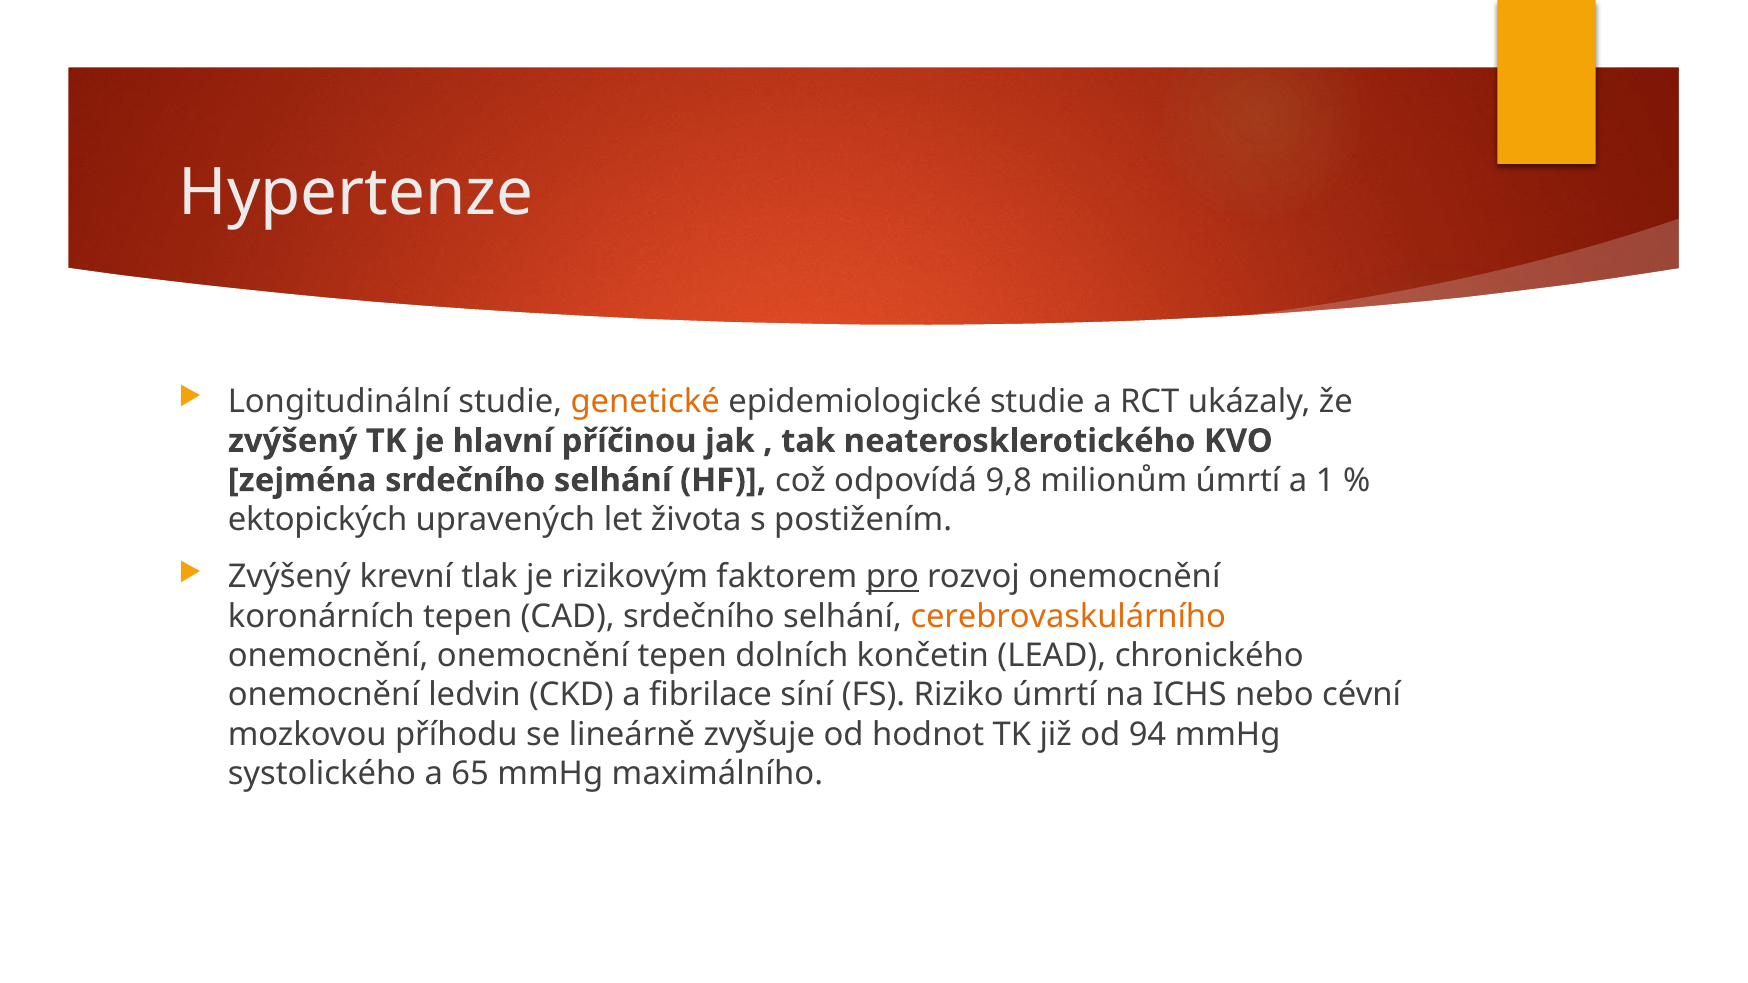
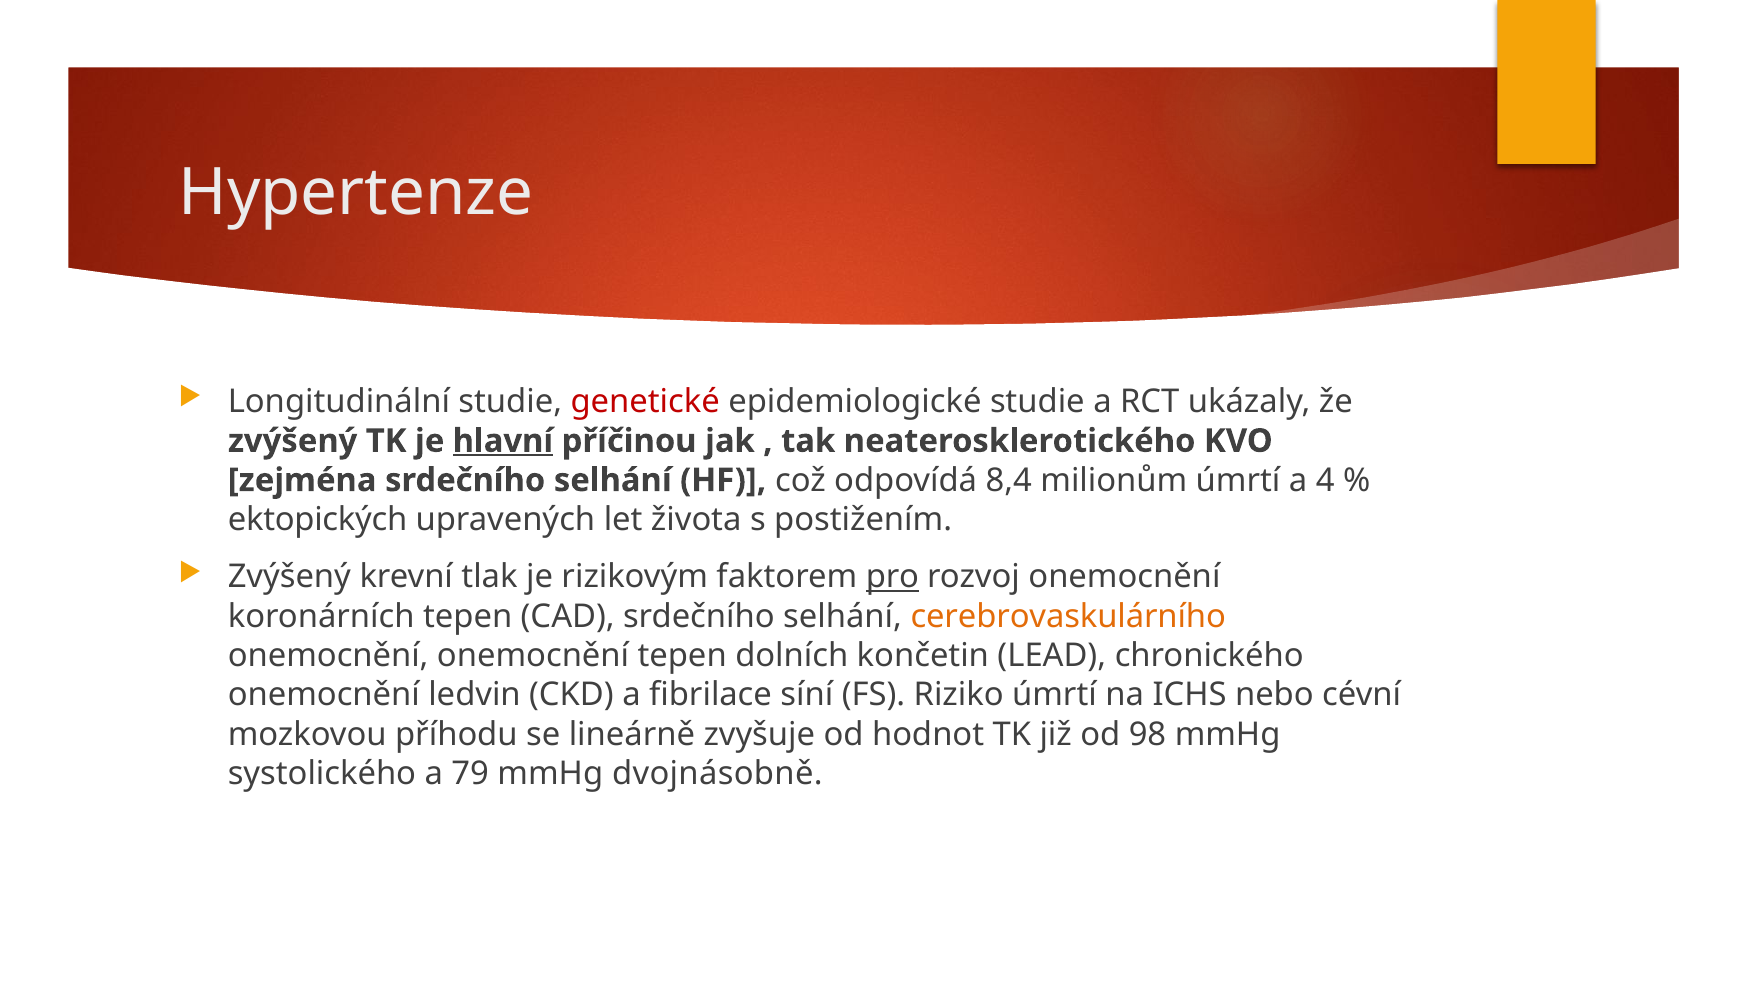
genetické colour: orange -> red
hlavní underline: none -> present
9,8: 9,8 -> 8,4
1: 1 -> 4
94: 94 -> 98
65: 65 -> 79
maximálního: maximálního -> dvojnásobně
